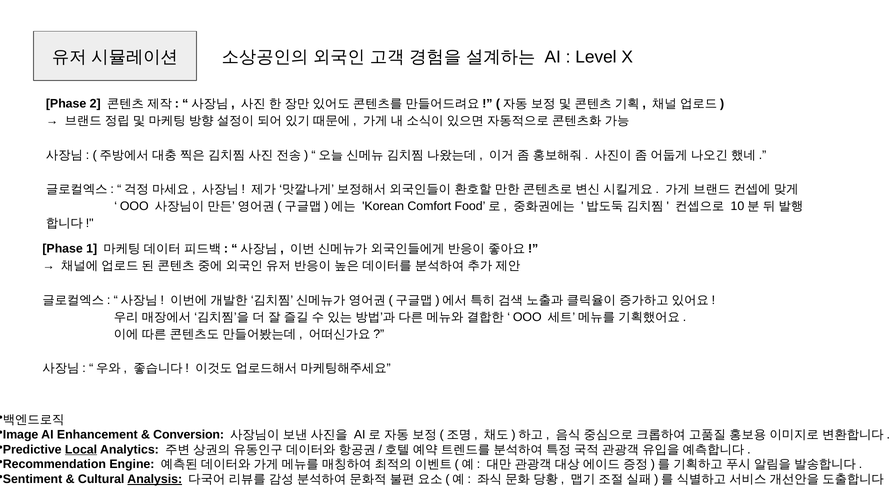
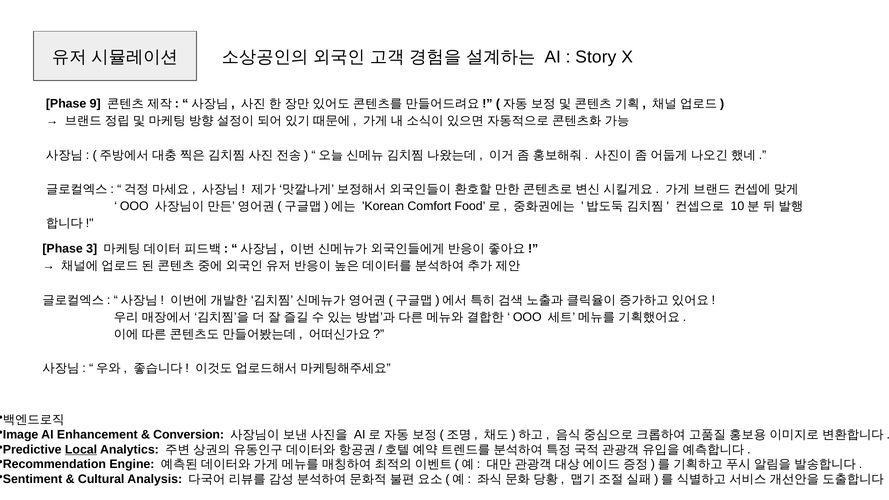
Level: Level -> Story
2: 2 -> 9
1: 1 -> 3
Analysis underline: present -> none
